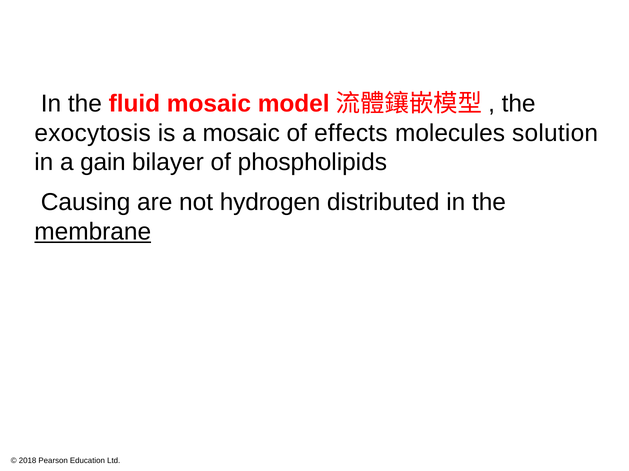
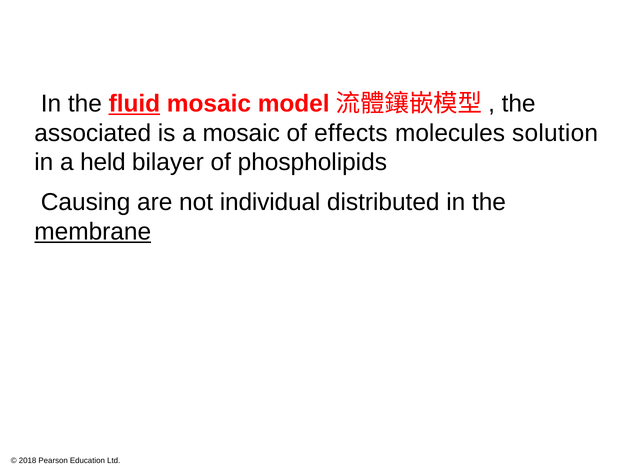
fluid underline: none -> present
exocytosis: exocytosis -> associated
gain: gain -> held
hydrogen: hydrogen -> individual
